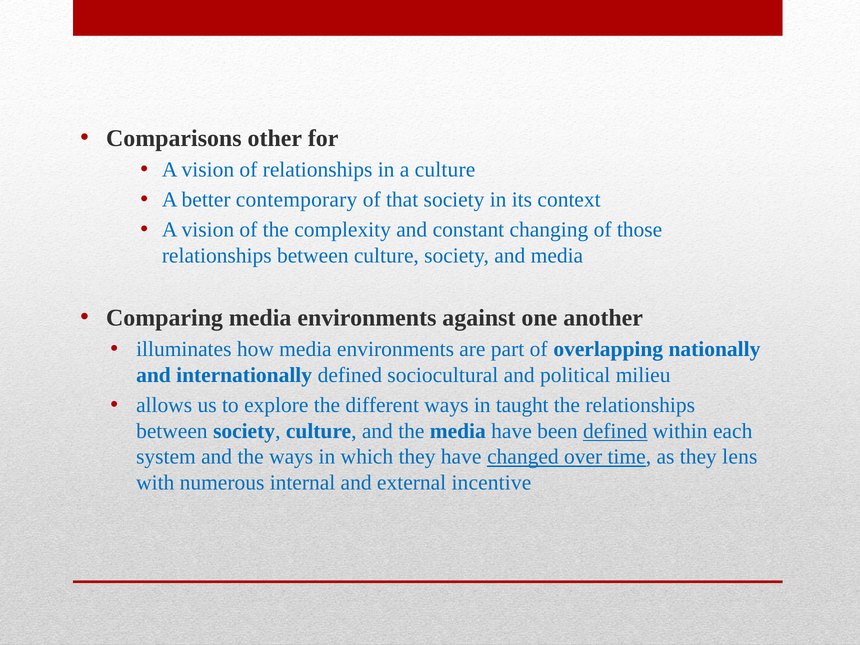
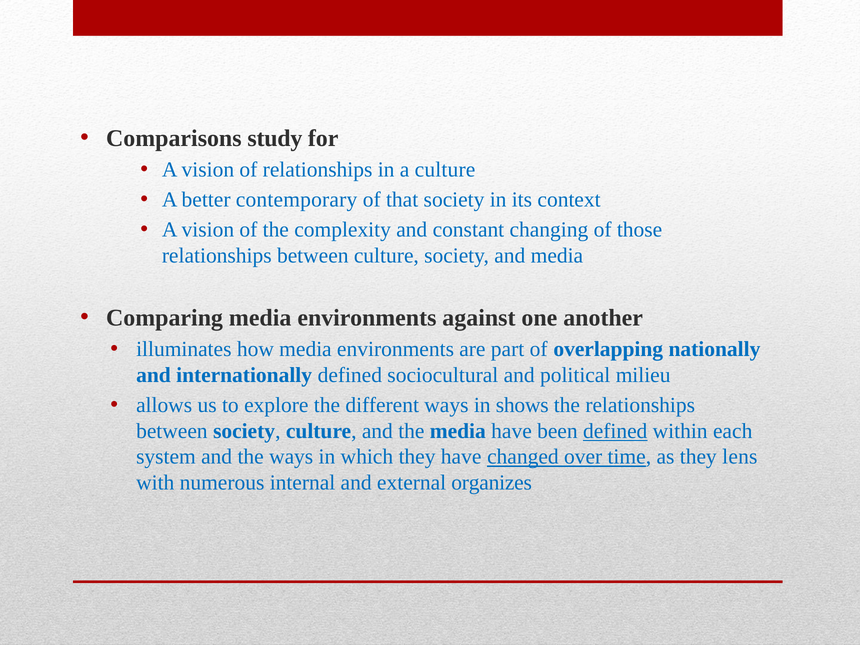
other: other -> study
taught: taught -> shows
incentive: incentive -> organizes
